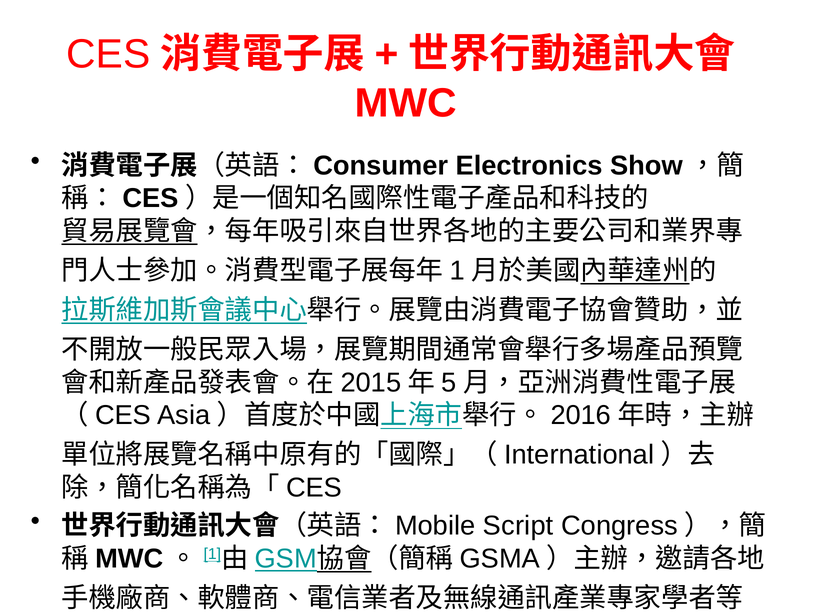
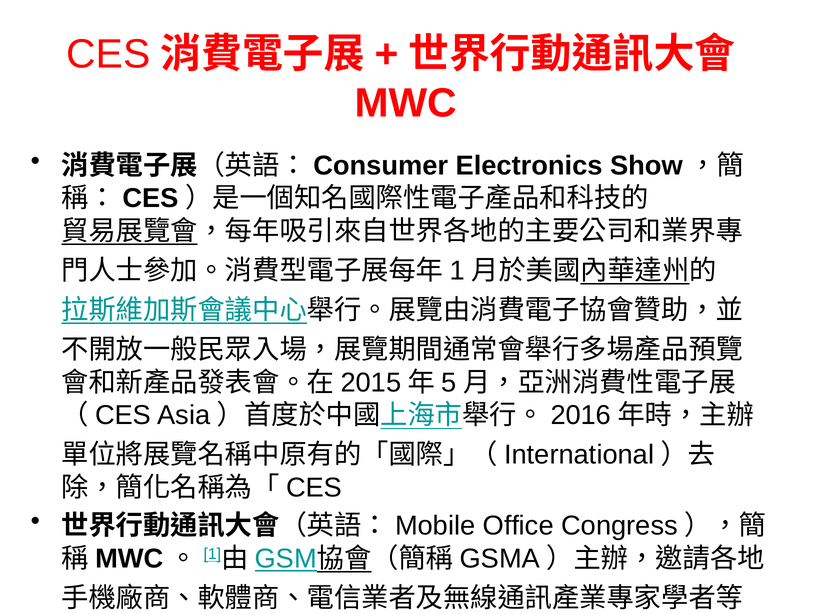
Script: Script -> Office
